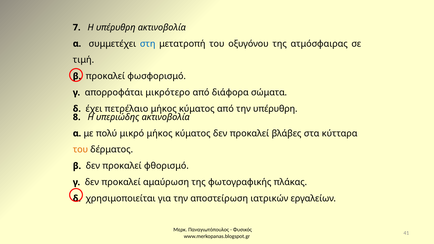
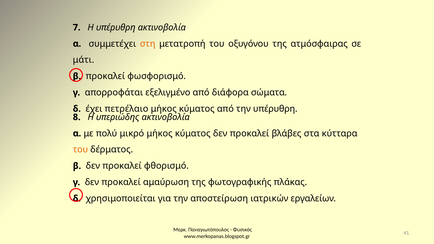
στη colour: blue -> orange
τιμή: τιμή -> μάτι
μικρότερο: μικρότερο -> εξελιγμένο
